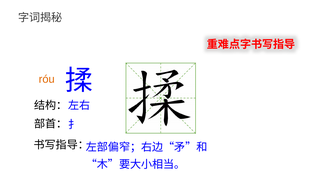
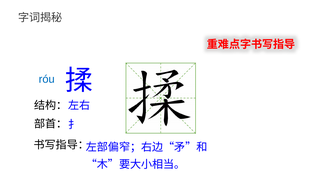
róu colour: orange -> blue
